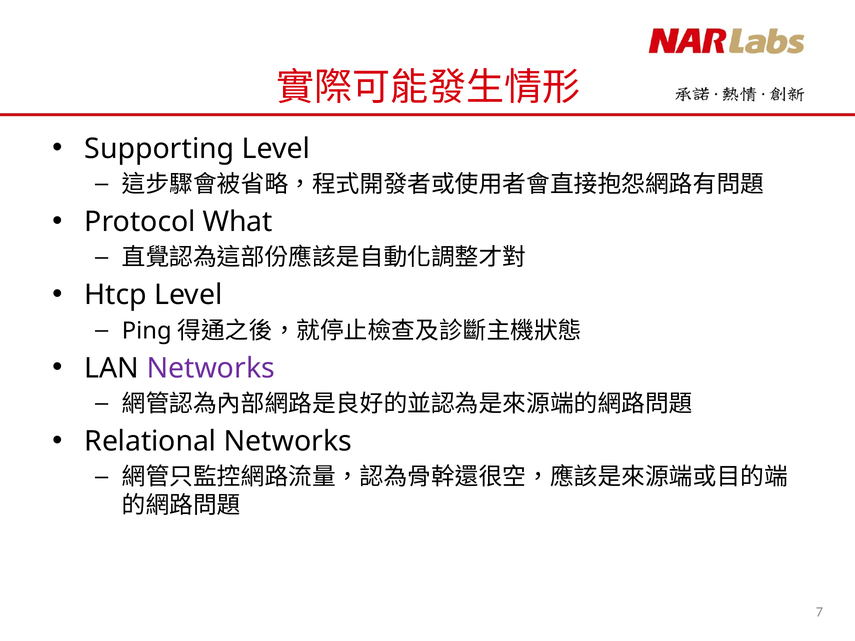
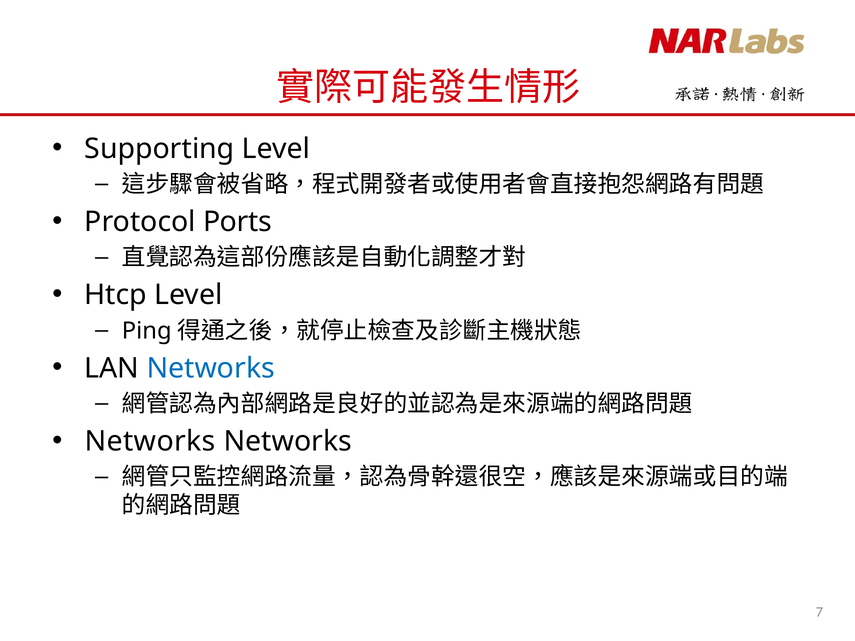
What: What -> Ports
Networks at (211, 368) colour: purple -> blue
Relational at (150, 441): Relational -> Networks
